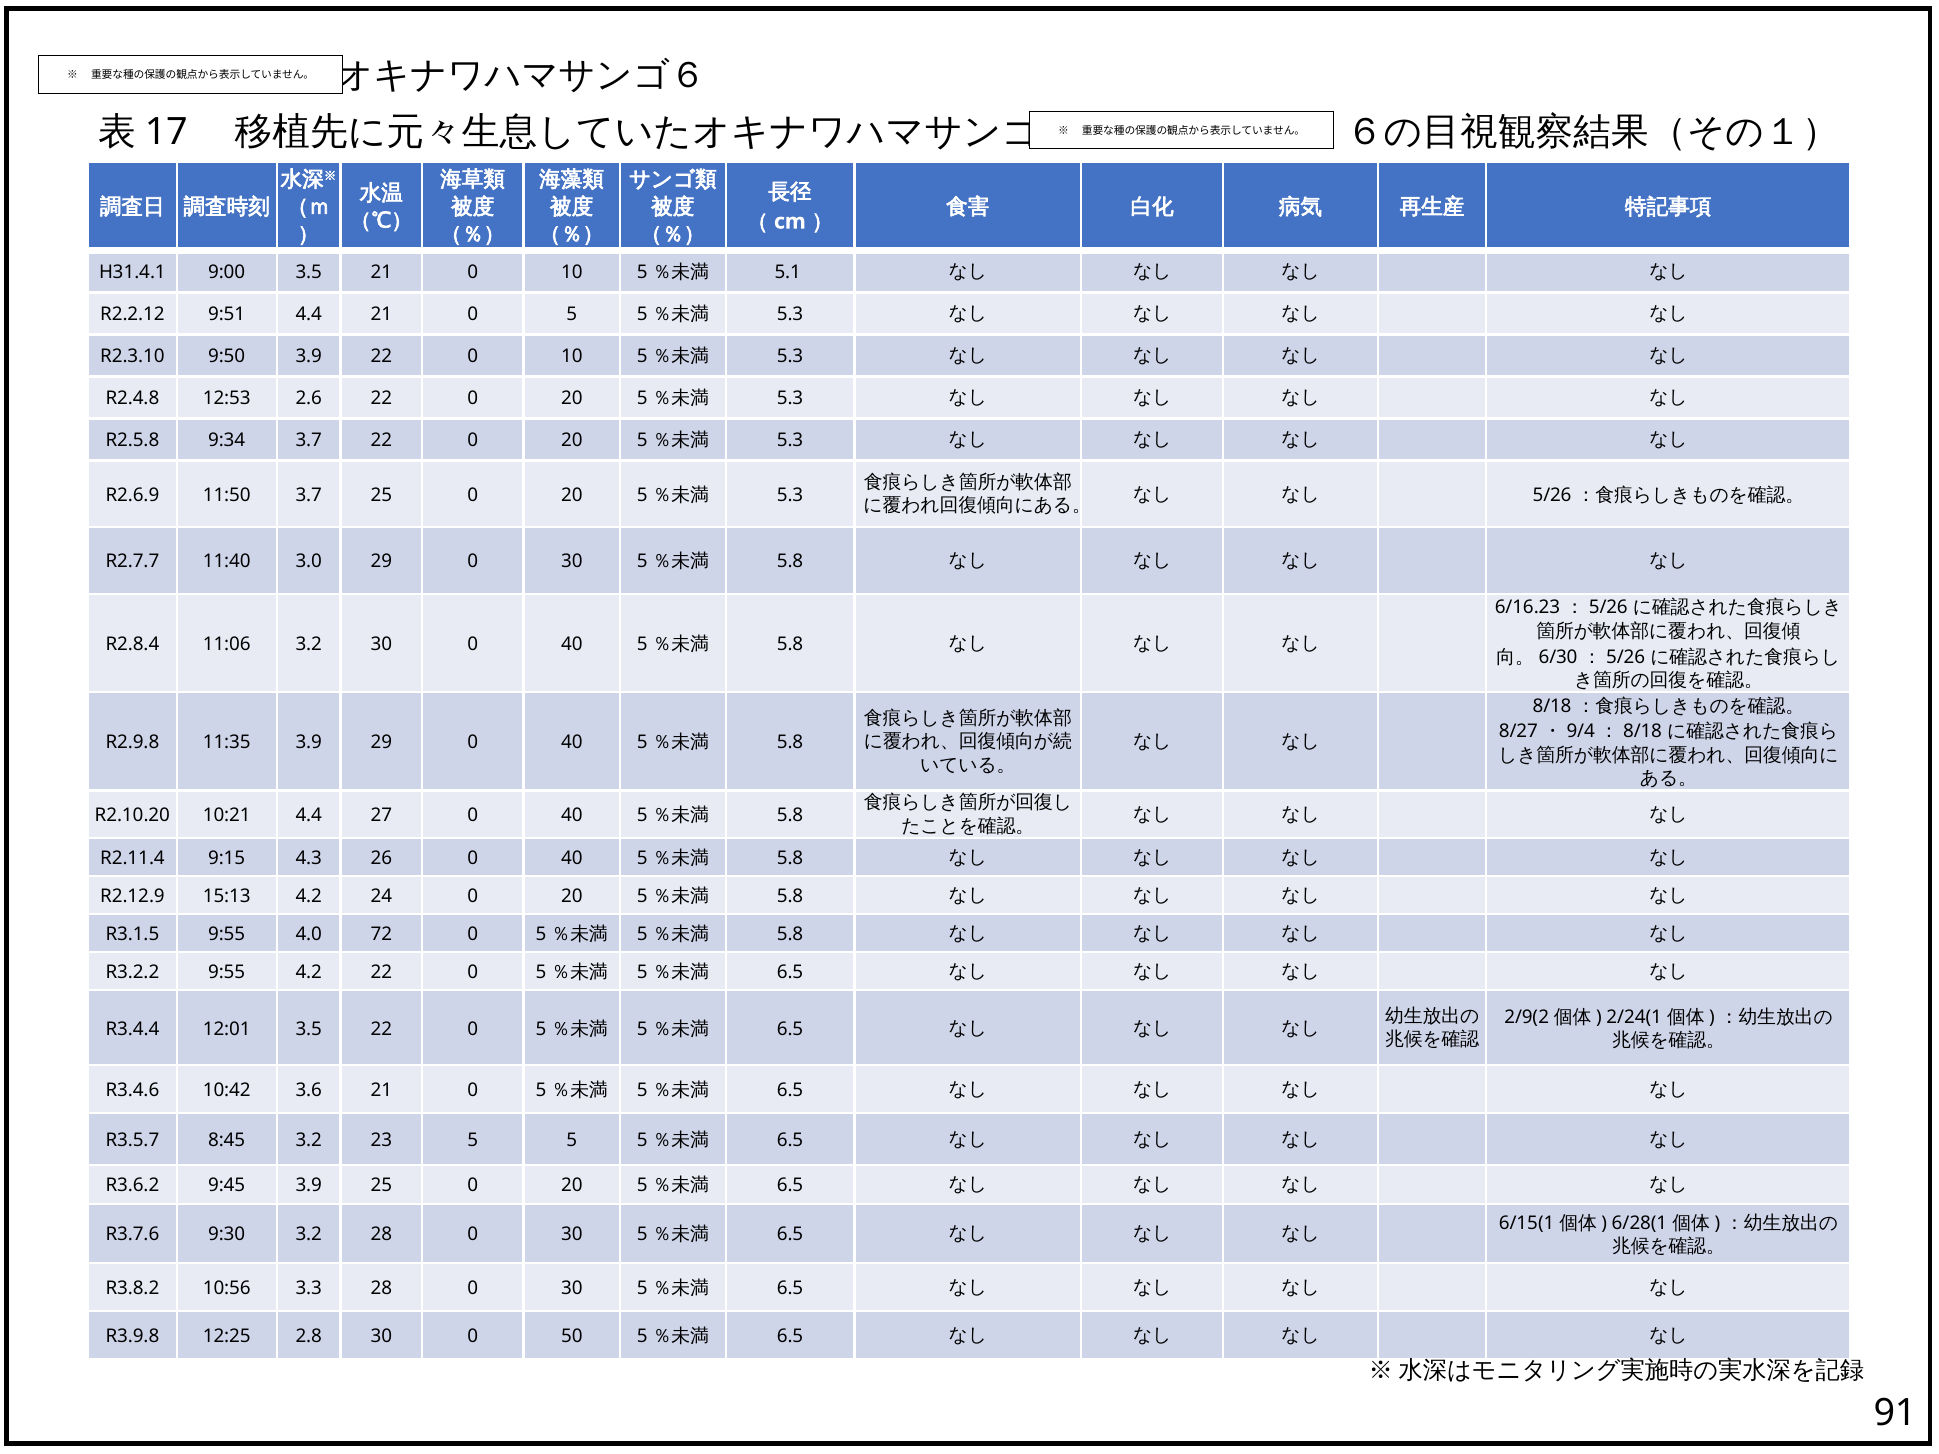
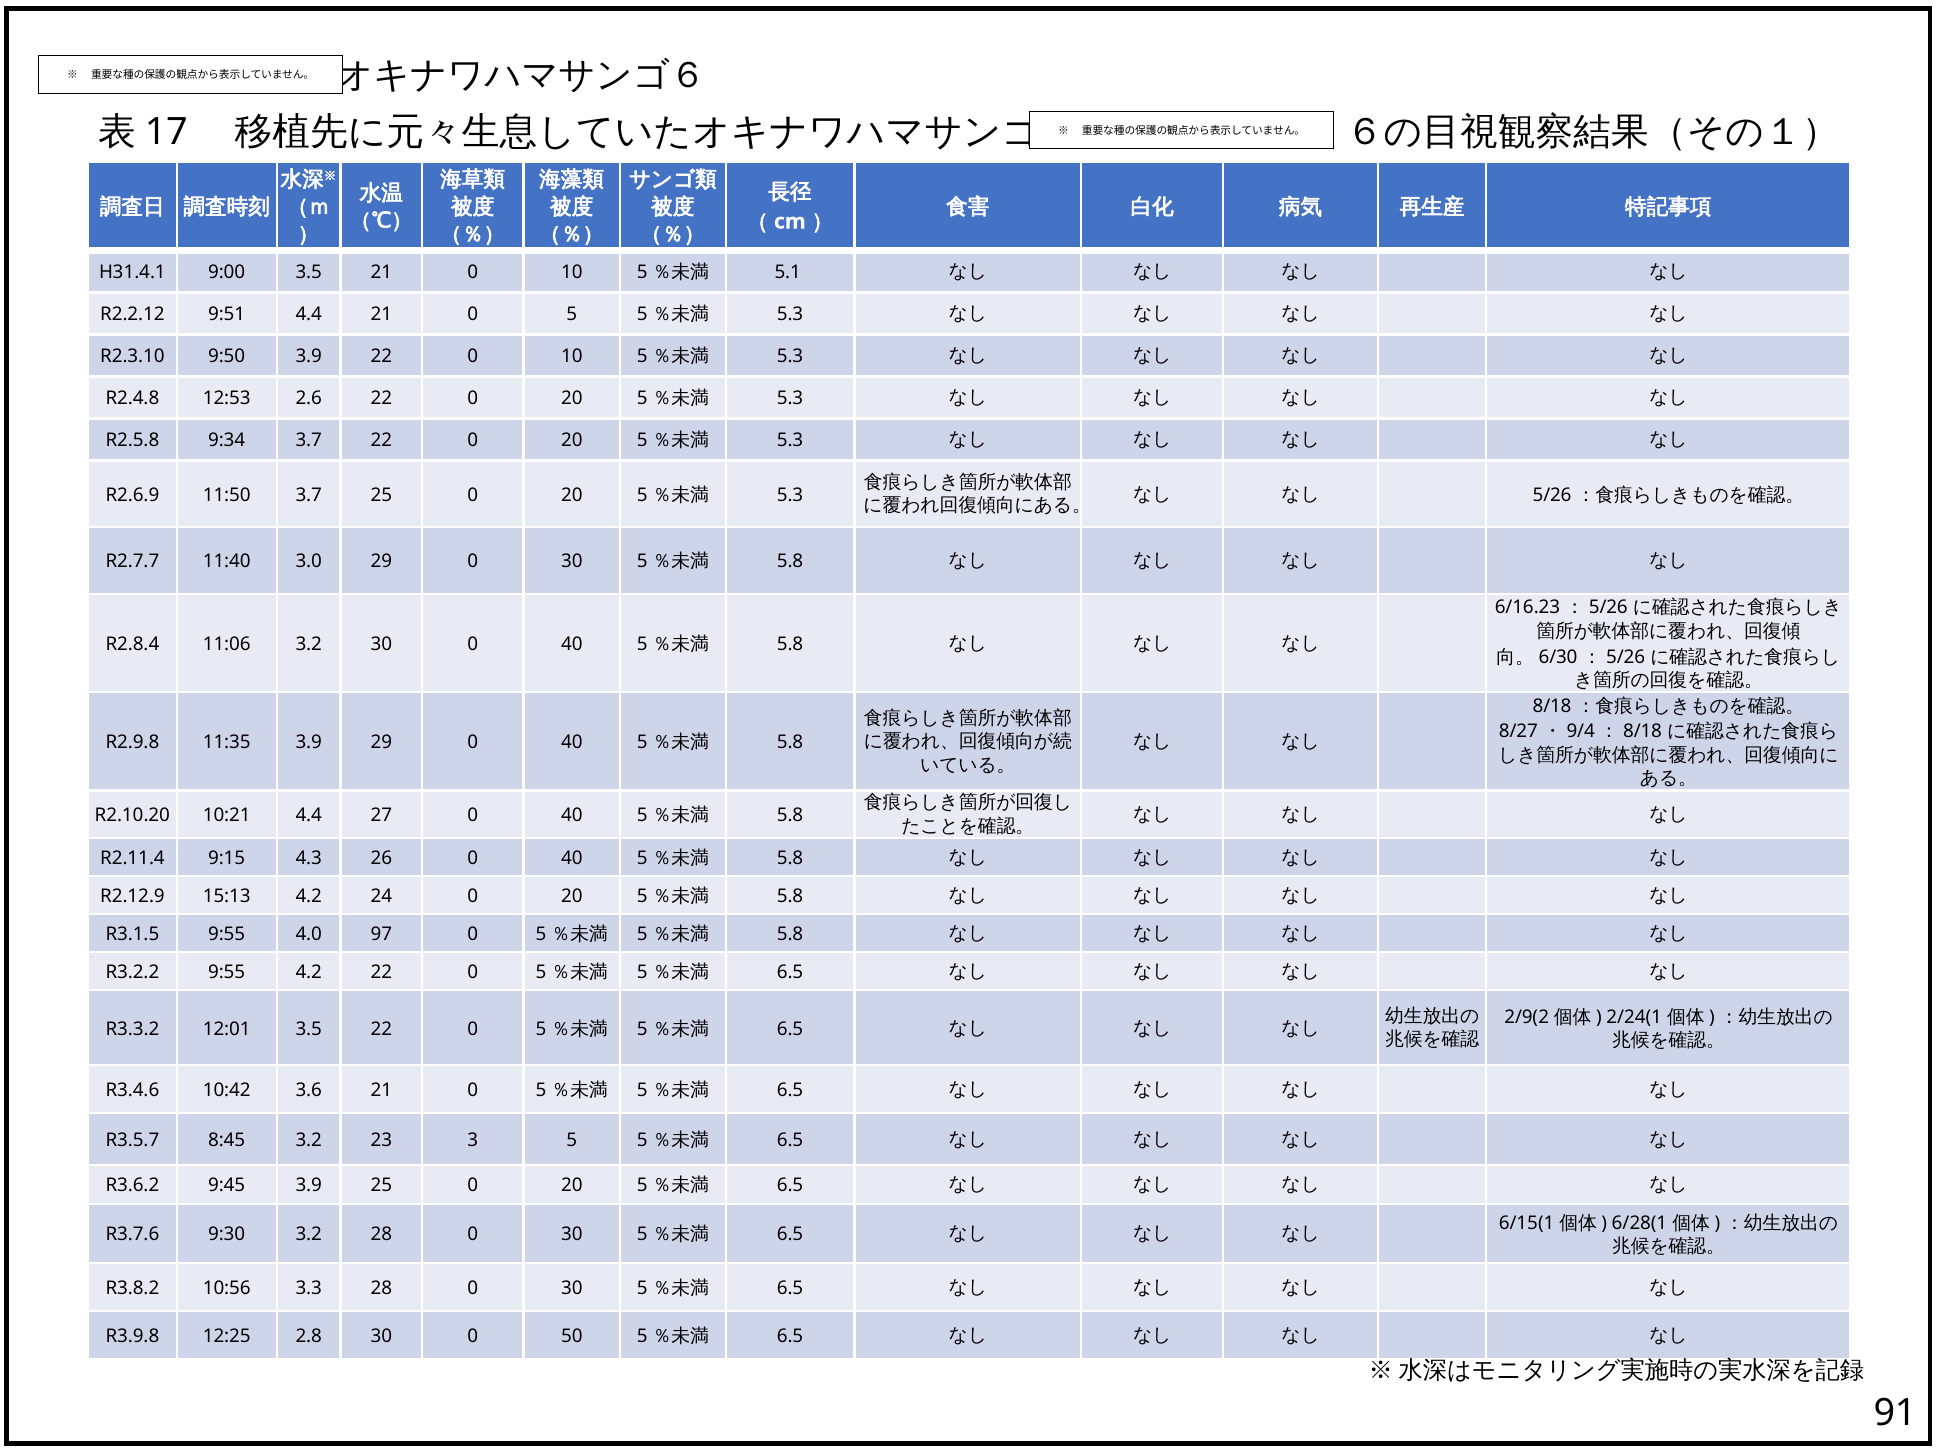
72: 72 -> 97
R3.4.4: R3.4.4 -> R3.3.2
23 5: 5 -> 3
